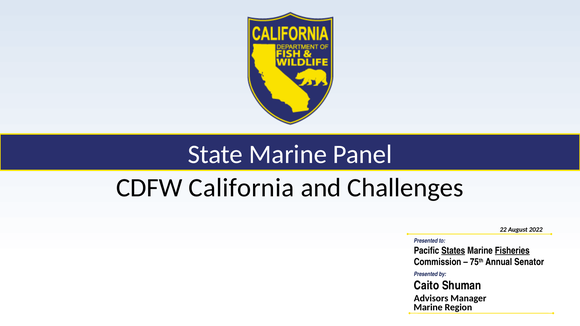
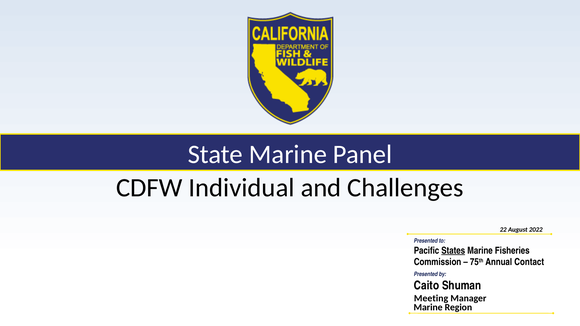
California: California -> Individual
Fisheries underline: present -> none
Senator: Senator -> Contact
Advisors: Advisors -> Meeting
